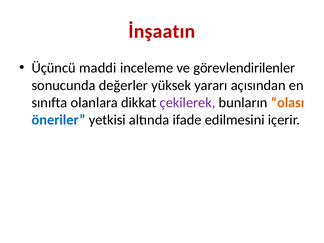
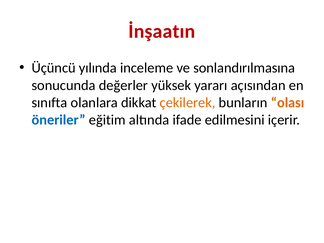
maddi: maddi -> yılında
görevlendirilenler: görevlendirilenler -> sonlandırılmasına
çekilerek colour: purple -> orange
yetkisi: yetkisi -> eğitim
